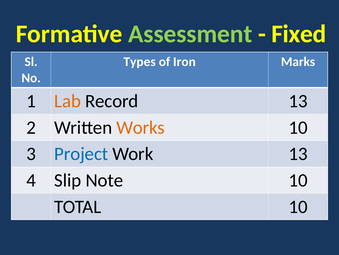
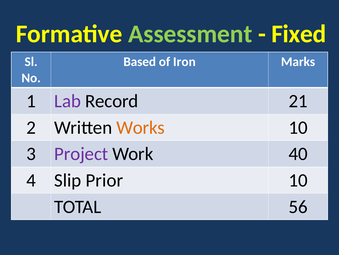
Types: Types -> Based
Lab colour: orange -> purple
Record 13: 13 -> 21
Project colour: blue -> purple
Work 13: 13 -> 40
Note: Note -> Prior
TOTAL 10: 10 -> 56
